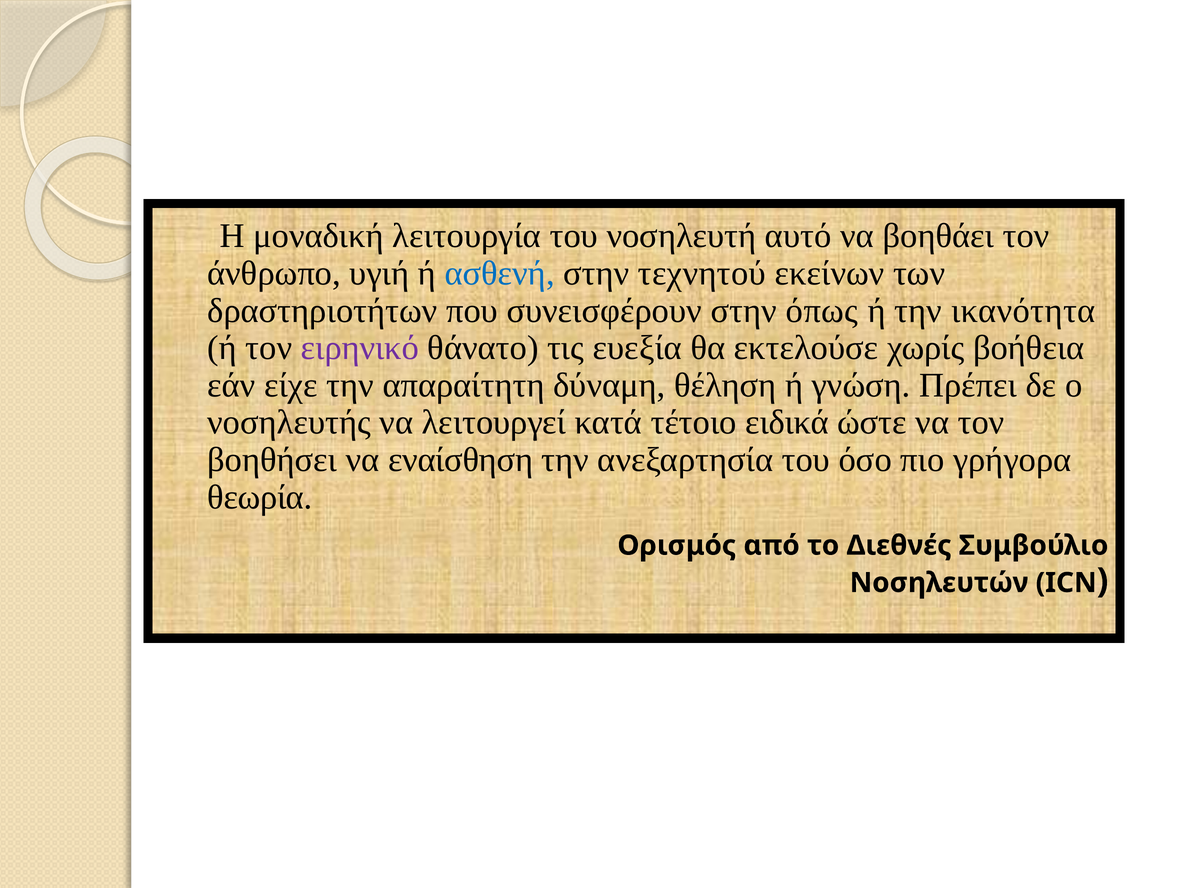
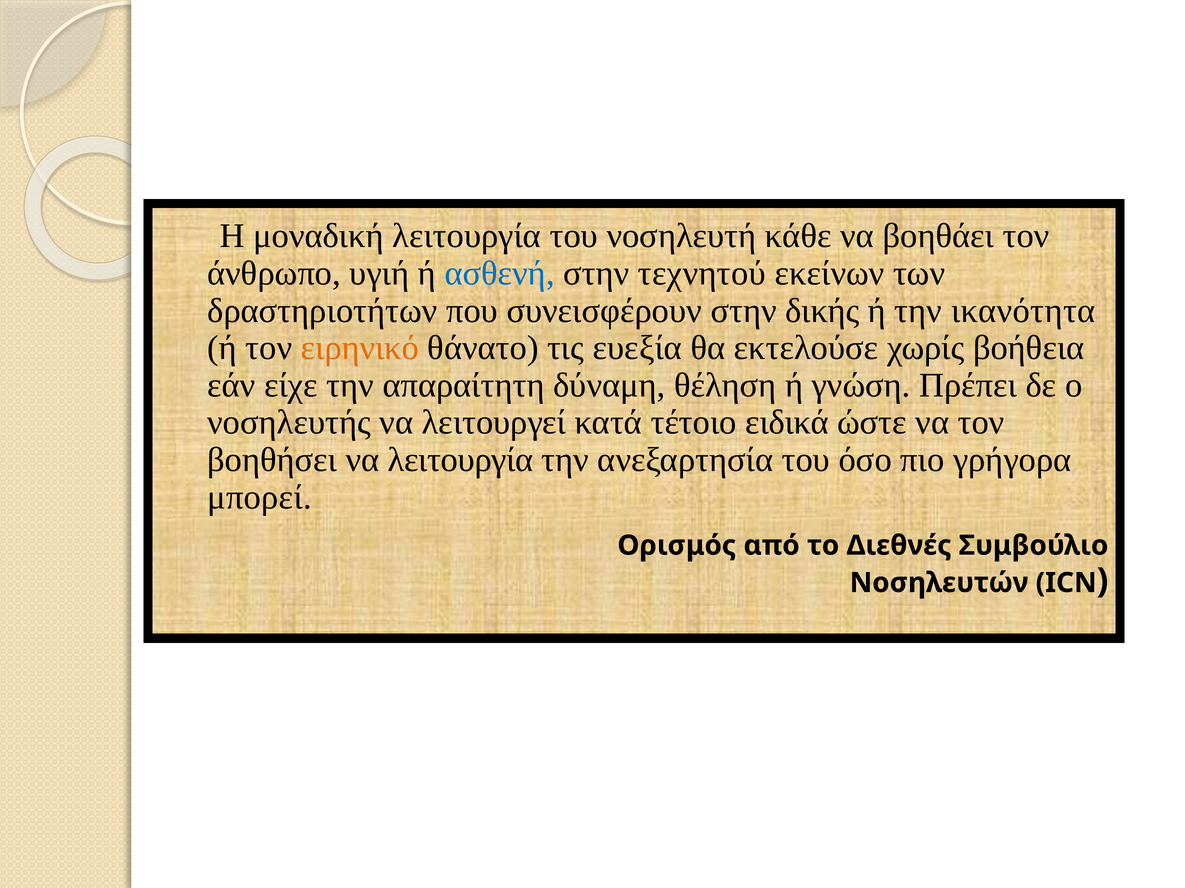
αυτό: αυτό -> κάθε
όπως: όπως -> δικής
ειρηνικό colour: purple -> orange
να εναίσθηση: εναίσθηση -> λειτουργία
θεωρία: θεωρία -> μπορεί
